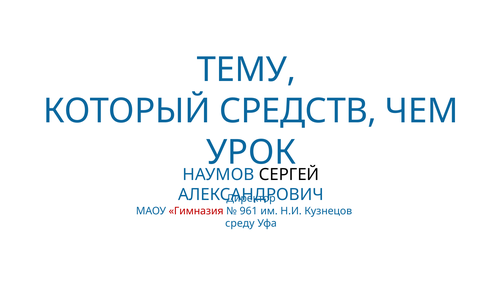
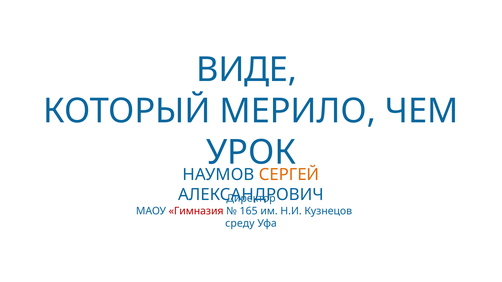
ТЕМУ: ТЕМУ -> ВИДЕ
СРЕДСТВ: СРЕДСТВ -> МЕРИЛО
СЕРГЕЙ colour: black -> orange
961: 961 -> 165
